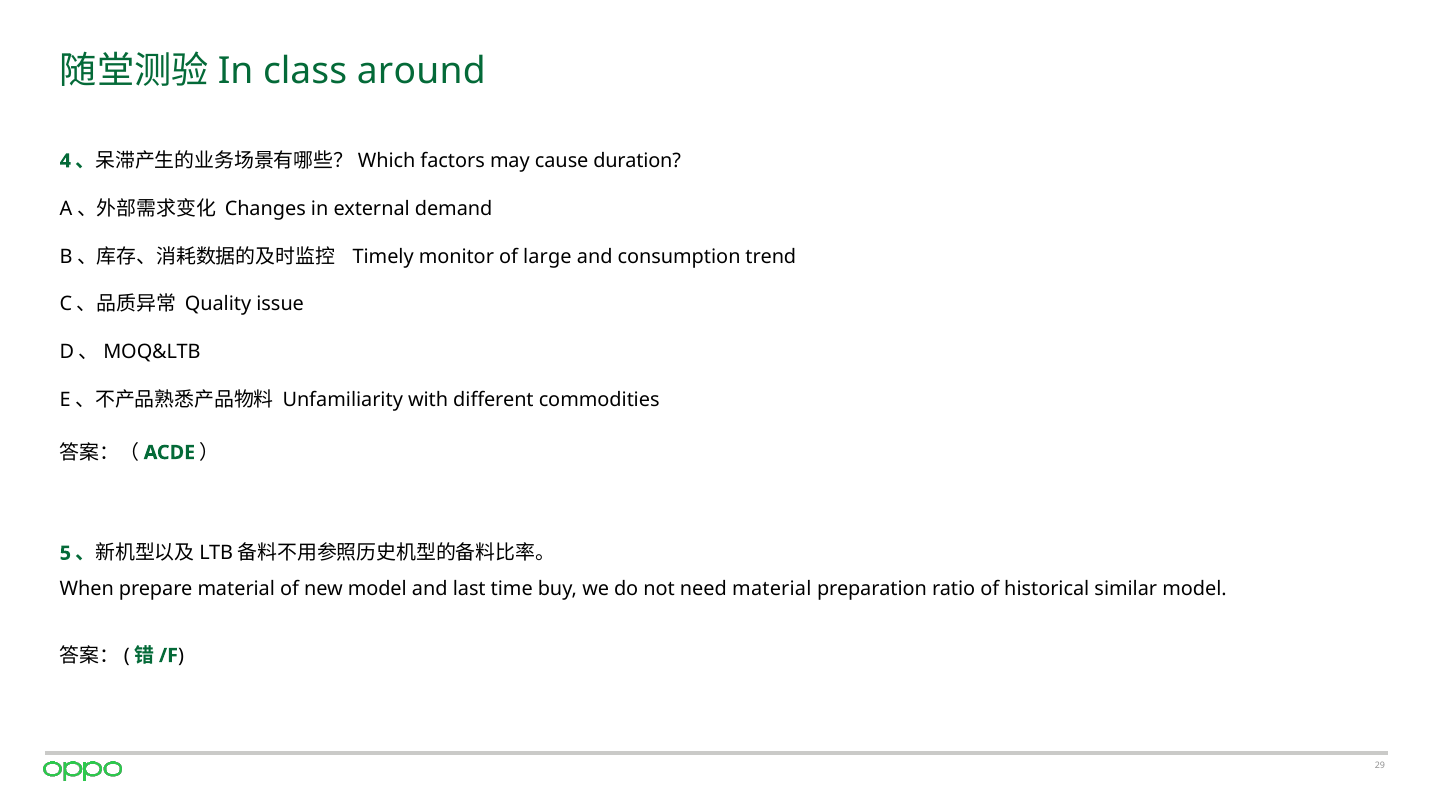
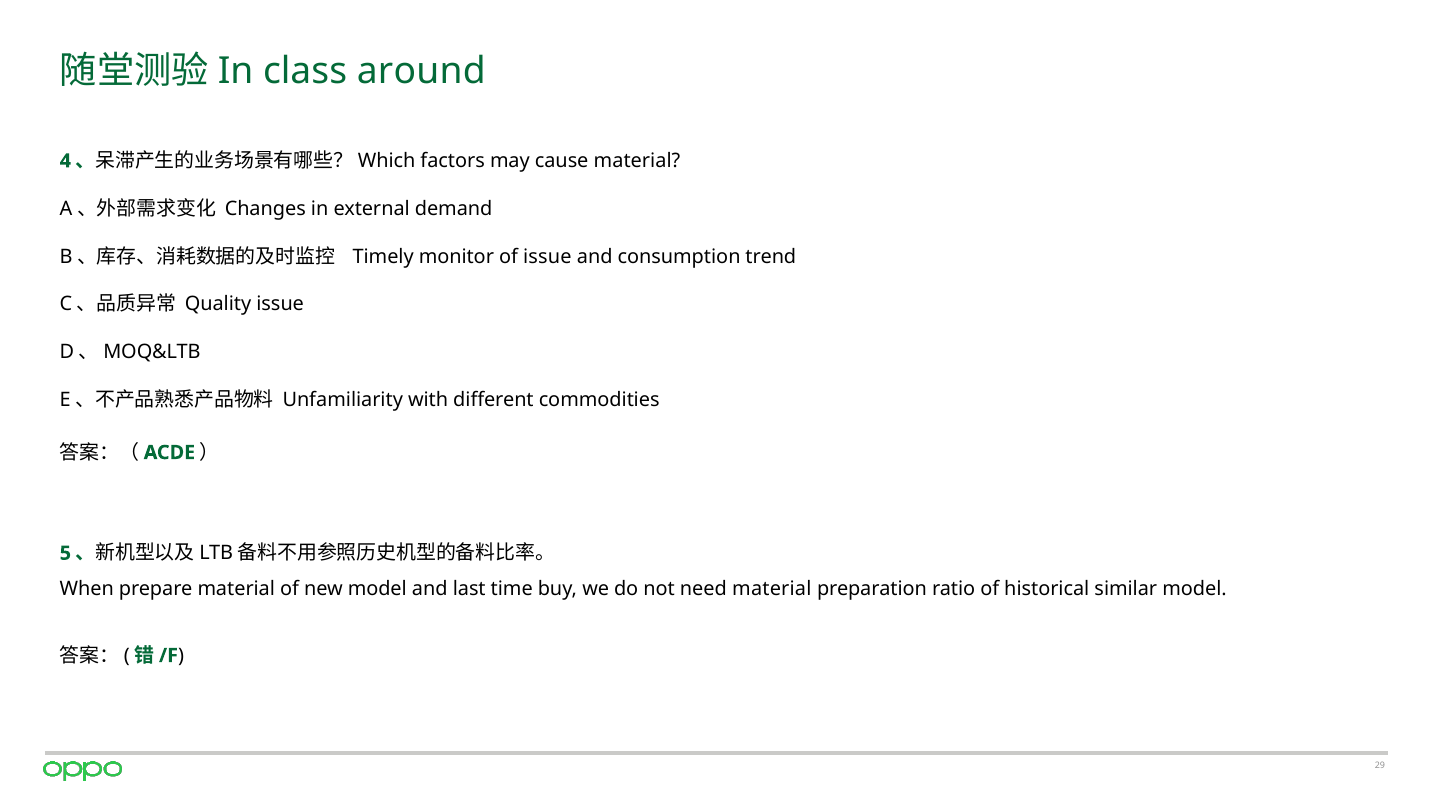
cause duration: duration -> material
of large: large -> issue
